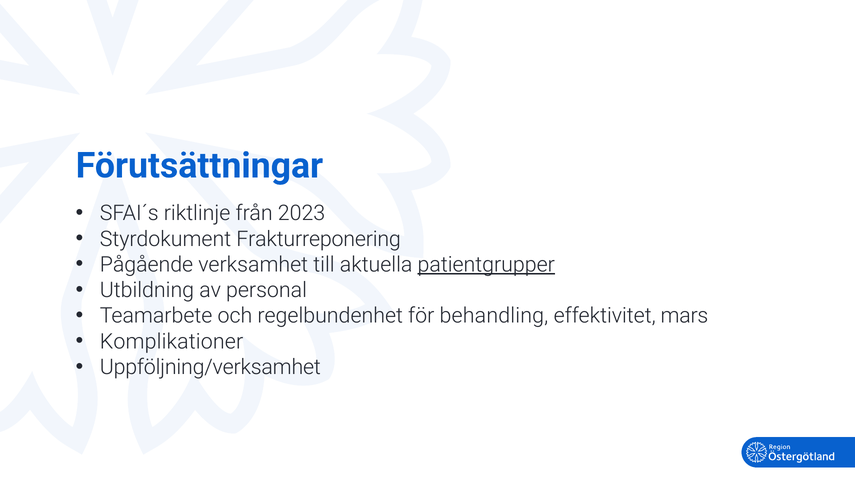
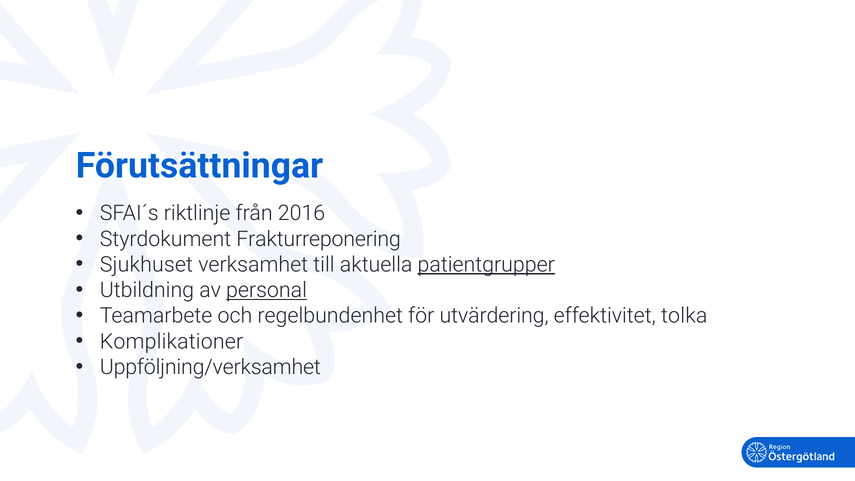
2023: 2023 -> 2016
Pågående: Pågående -> Sjukhuset
personal underline: none -> present
behandling: behandling -> utvärdering
mars: mars -> tolka
